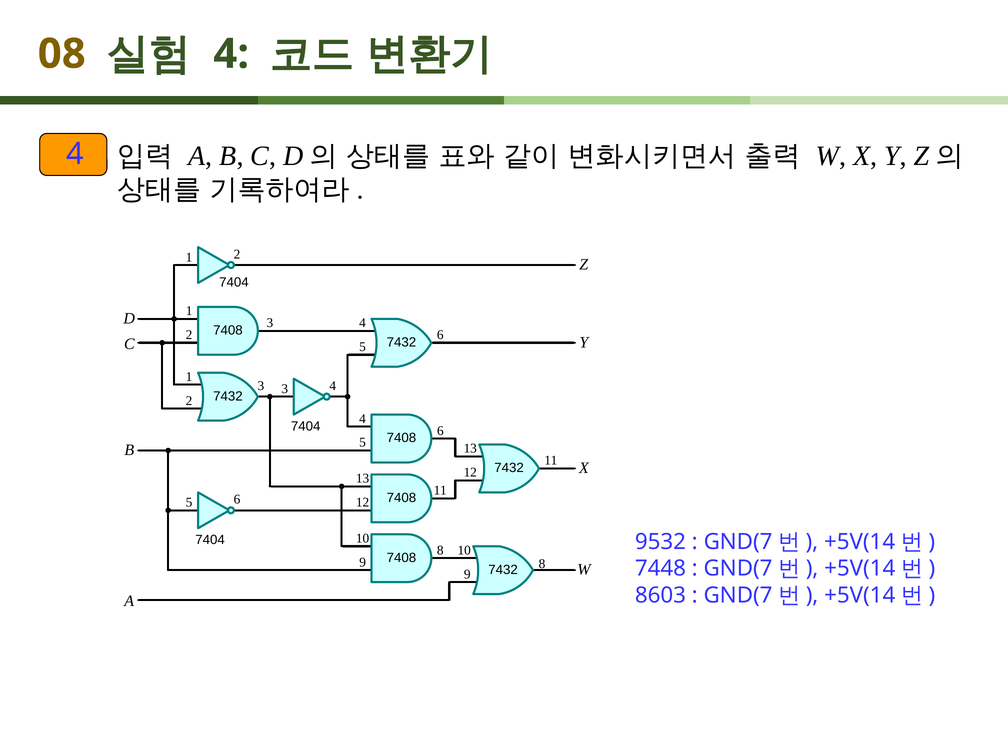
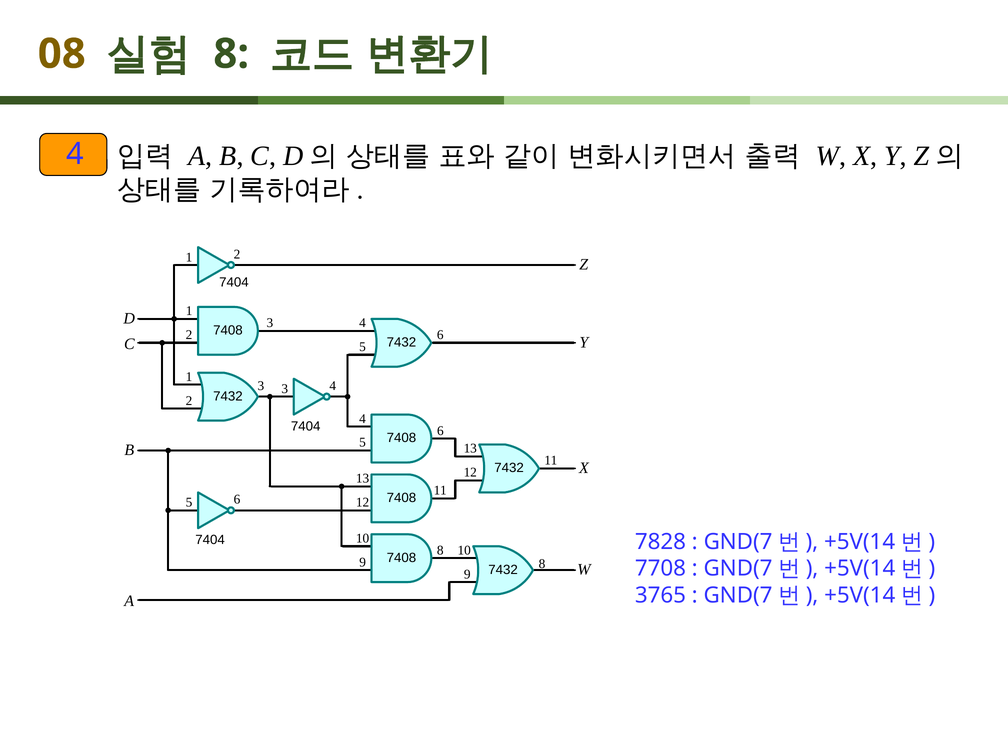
4 at (231, 54): 4 -> 8
9532: 9532 -> 7828
7448: 7448 -> 7708
8603: 8603 -> 3765
